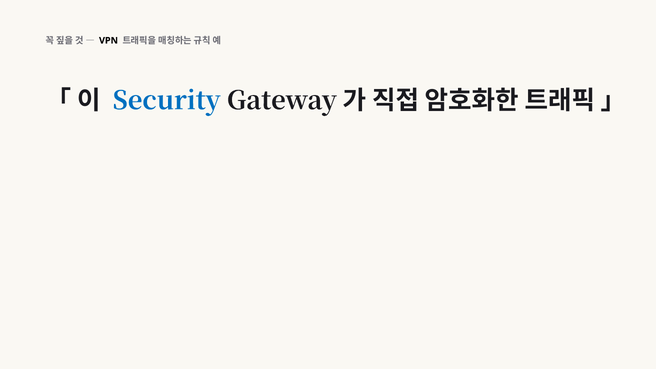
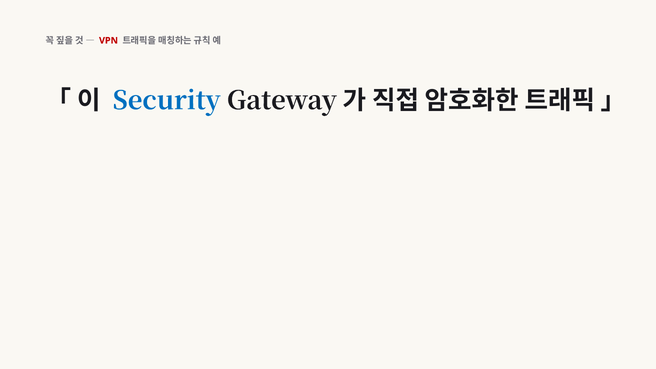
VPN colour: black -> red
